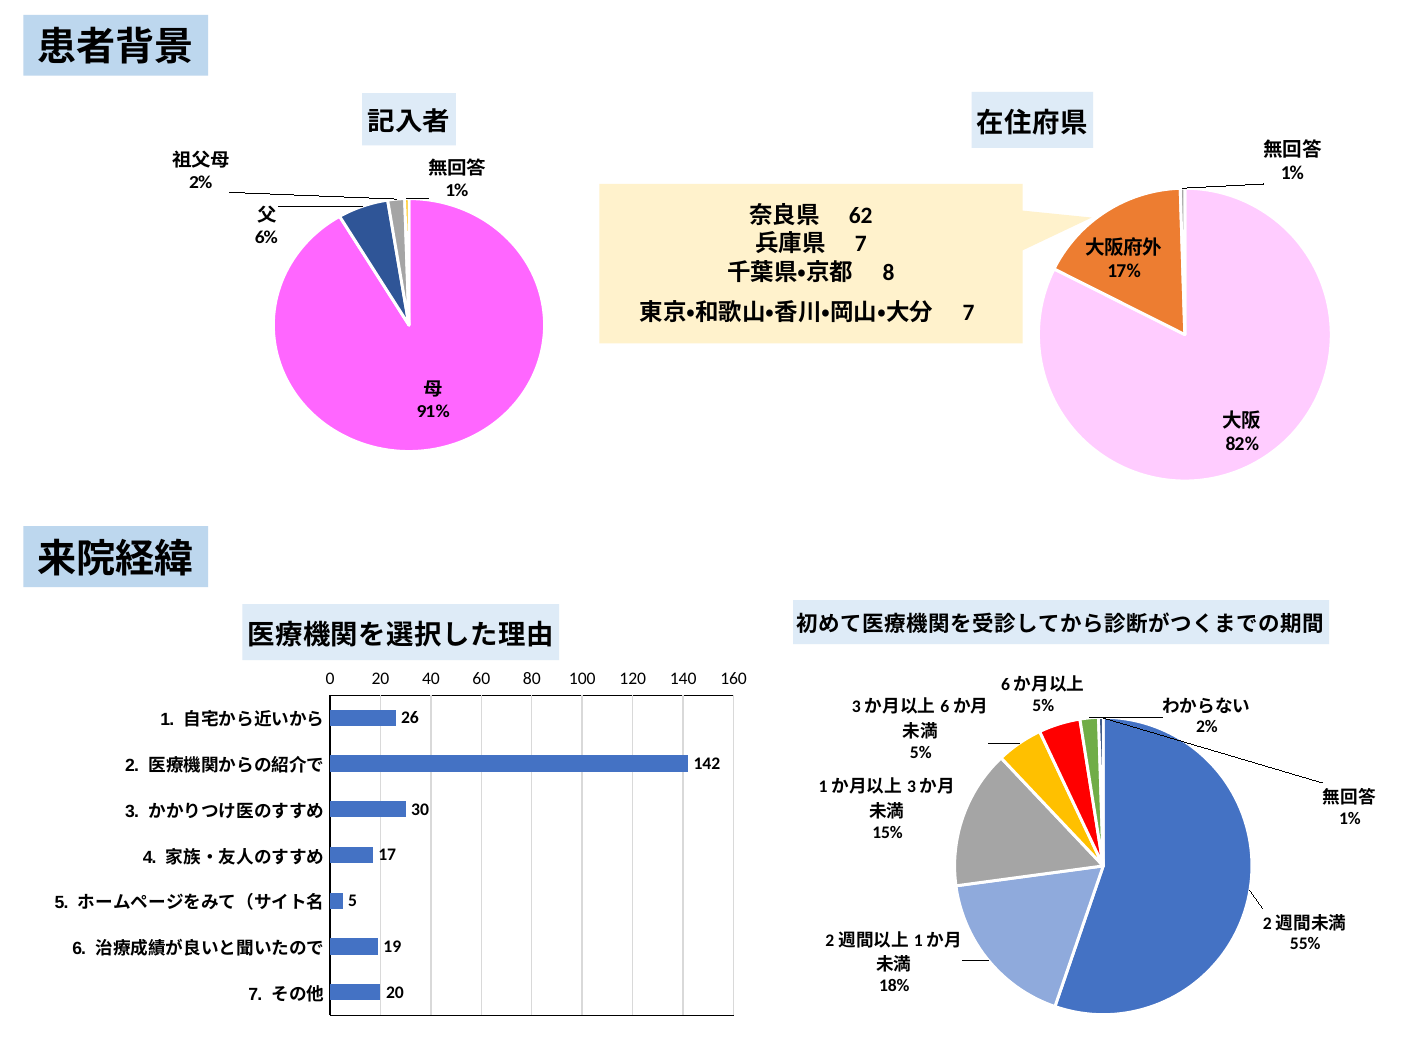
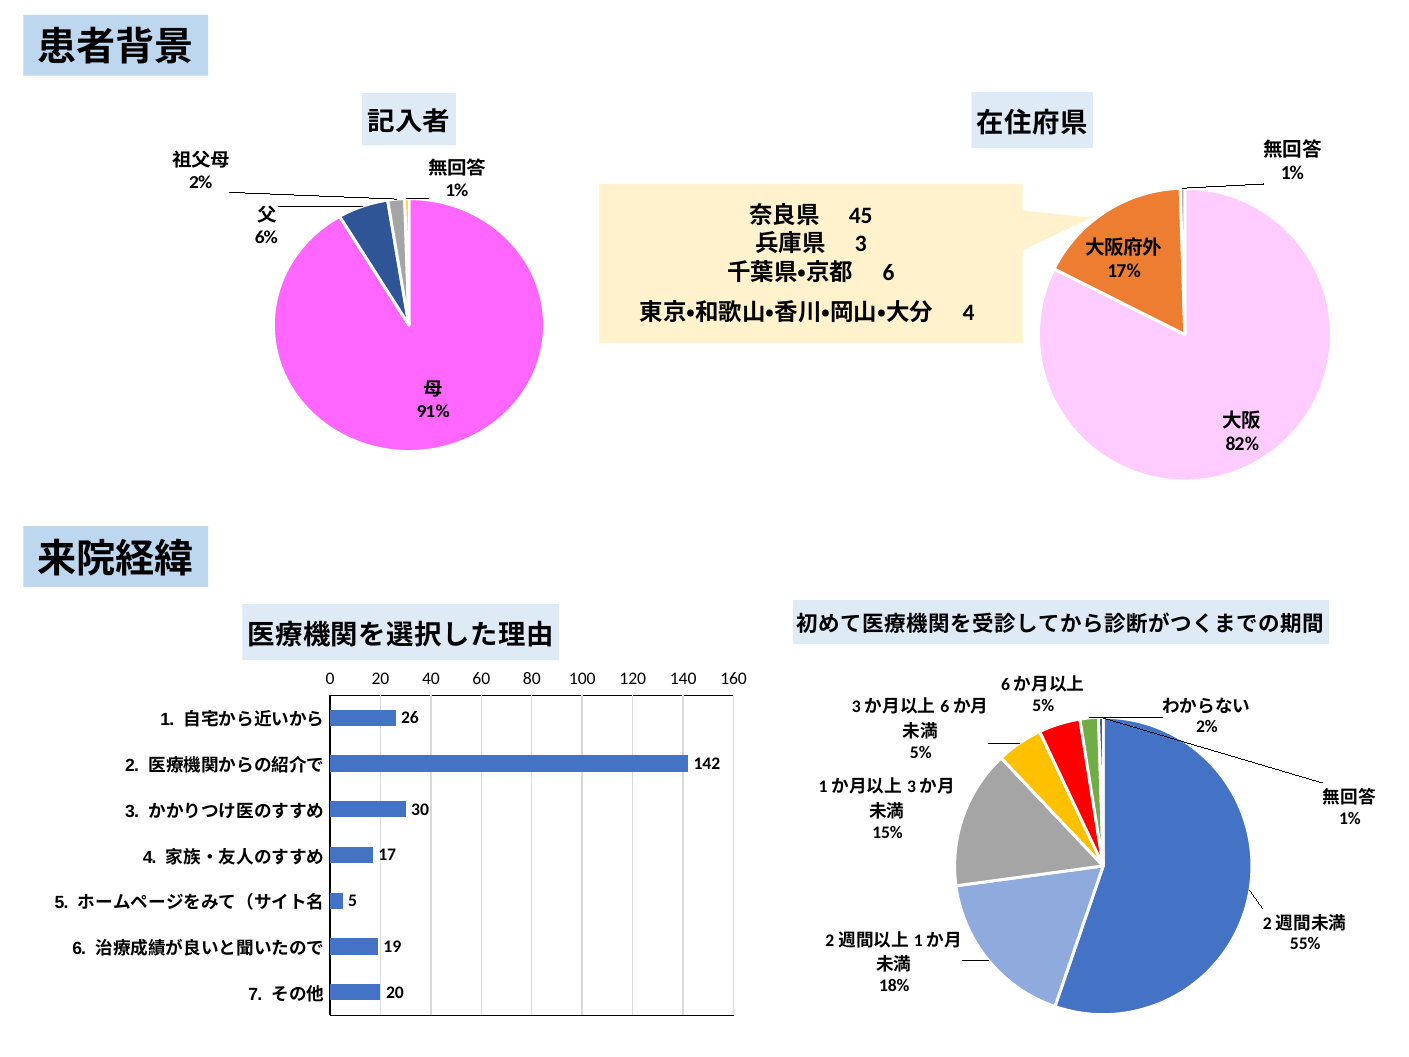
62: 62 -> 45
7 at (861, 244): 7 -> 3
8 at (889, 272): 8 -> 6
7 at (968, 312): 7 -> 4
